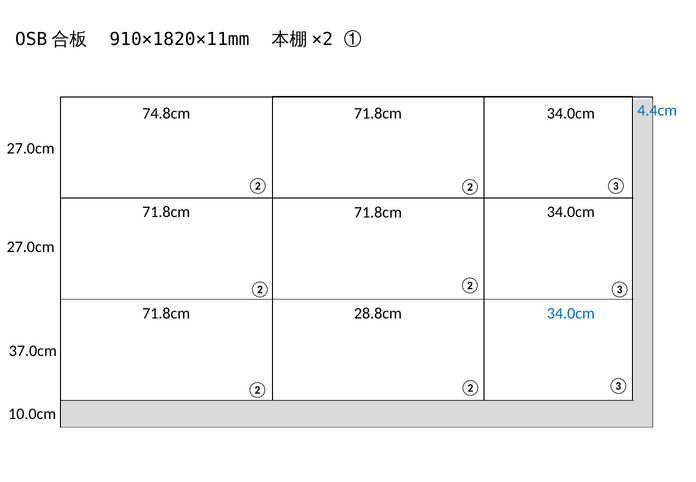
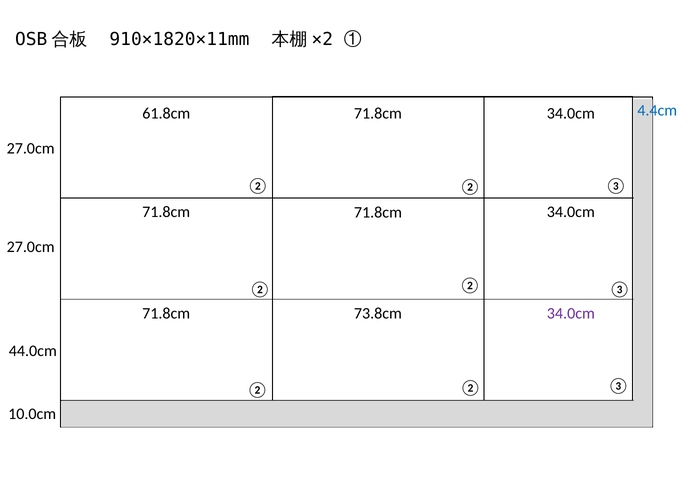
74.8cm: 74.8cm -> 61.8cm
28.8cm: 28.8cm -> 73.8cm
34.0cm at (571, 314) colour: blue -> purple
37.0cm: 37.0cm -> 44.0cm
